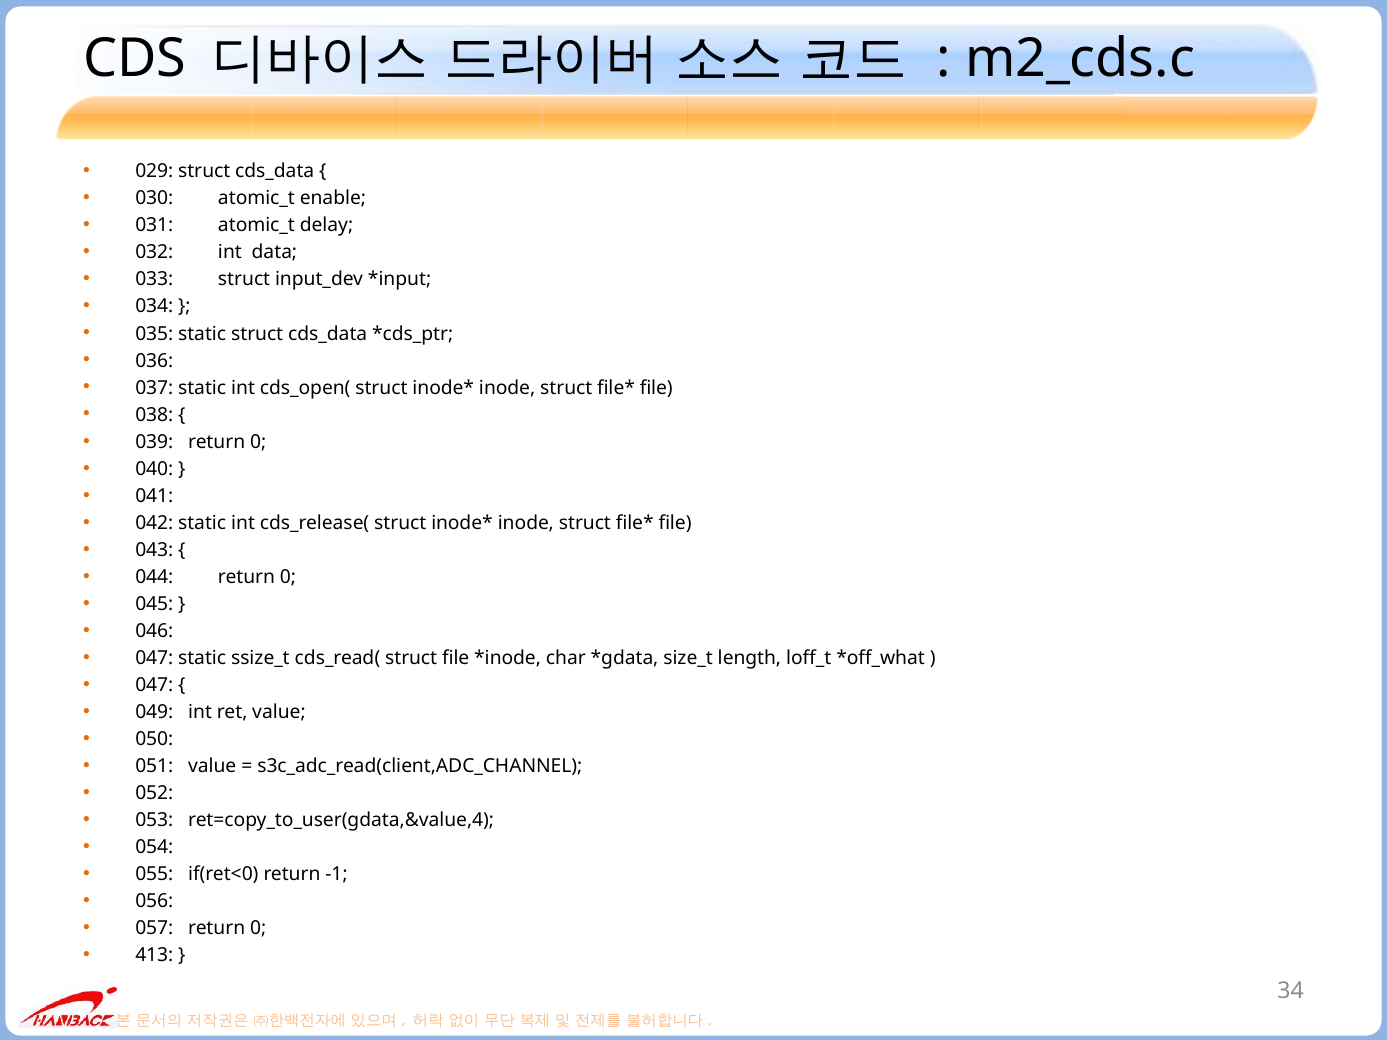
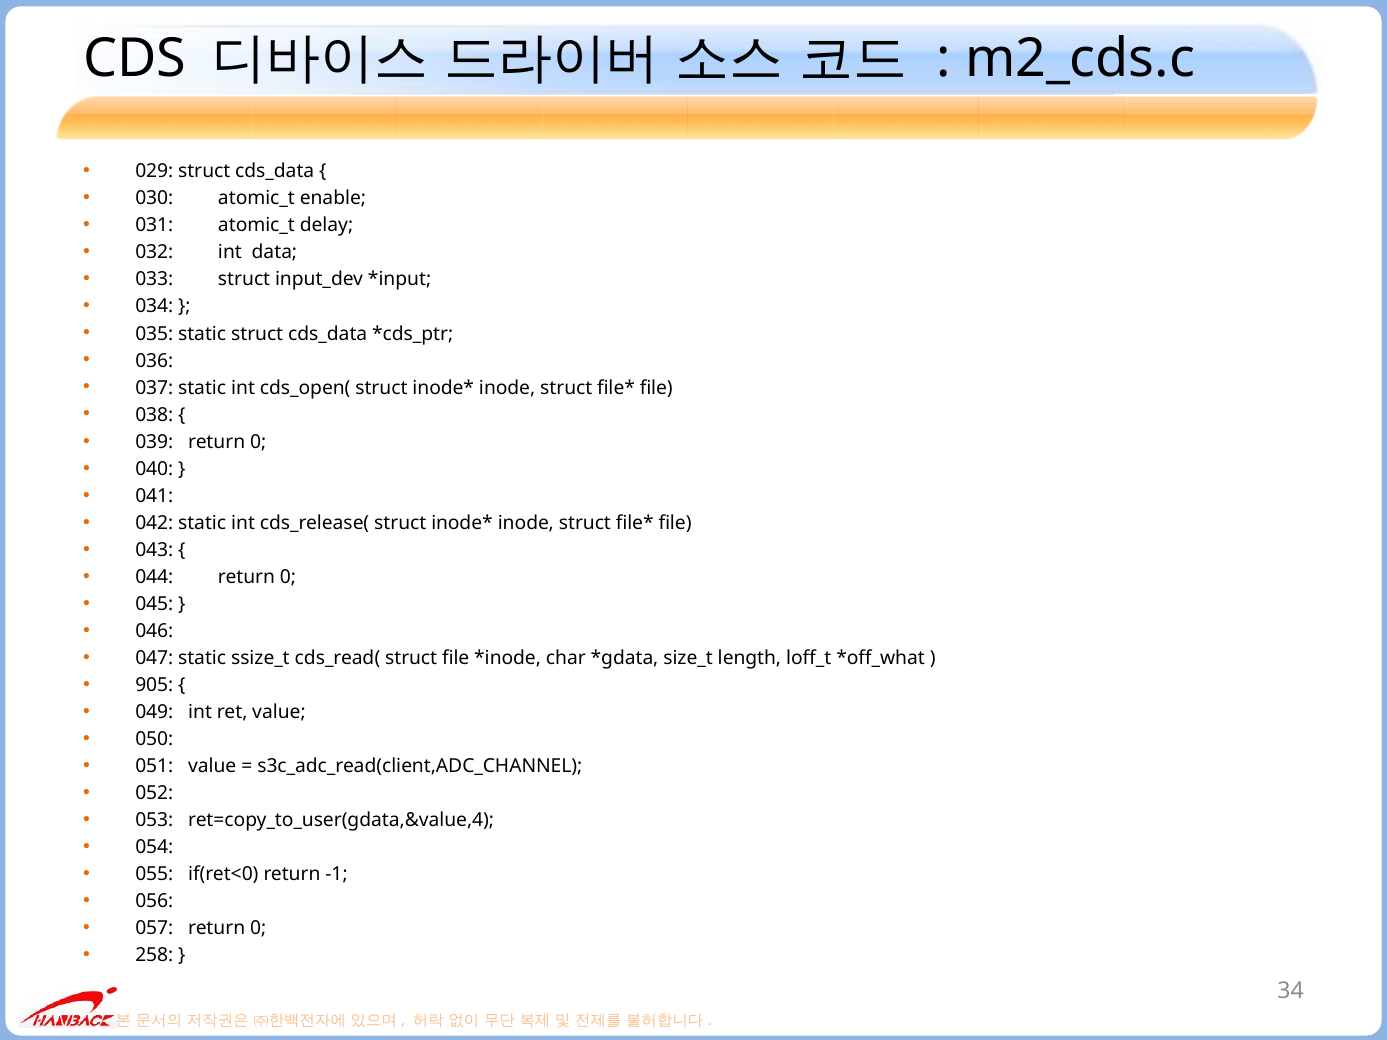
047 at (154, 685): 047 -> 905
413: 413 -> 258
